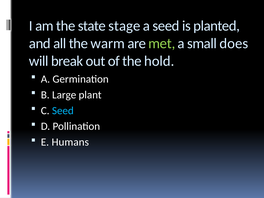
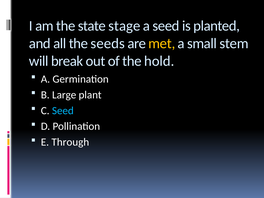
warm: warm -> seeds
met colour: light green -> yellow
does: does -> stem
Humans: Humans -> Through
